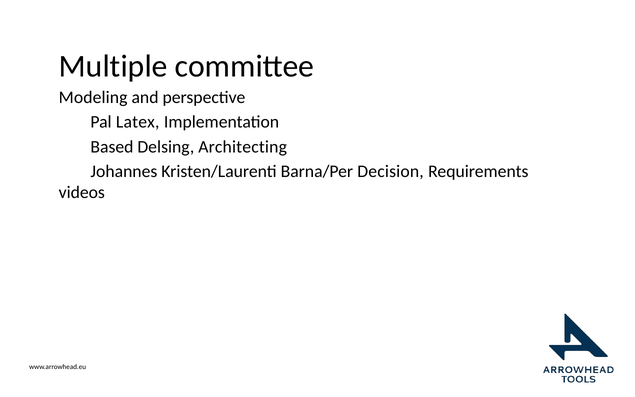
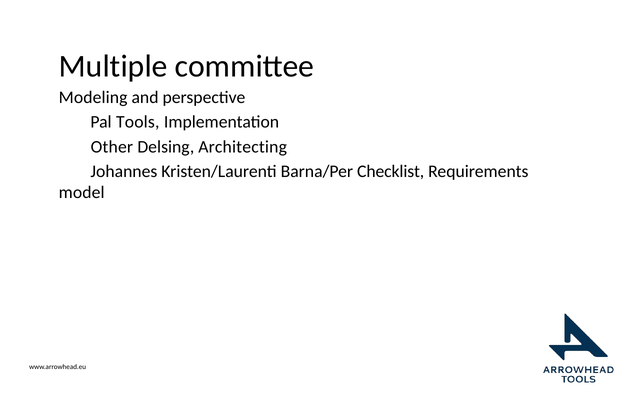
Latex: Latex -> Tools
Based: Based -> Other
Decision: Decision -> Checklist
videos: videos -> model
